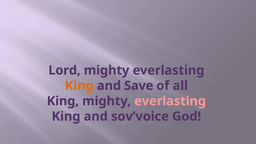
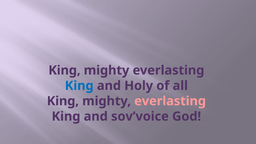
Lord at (64, 70): Lord -> King
King at (79, 86) colour: orange -> blue
Save: Save -> Holy
